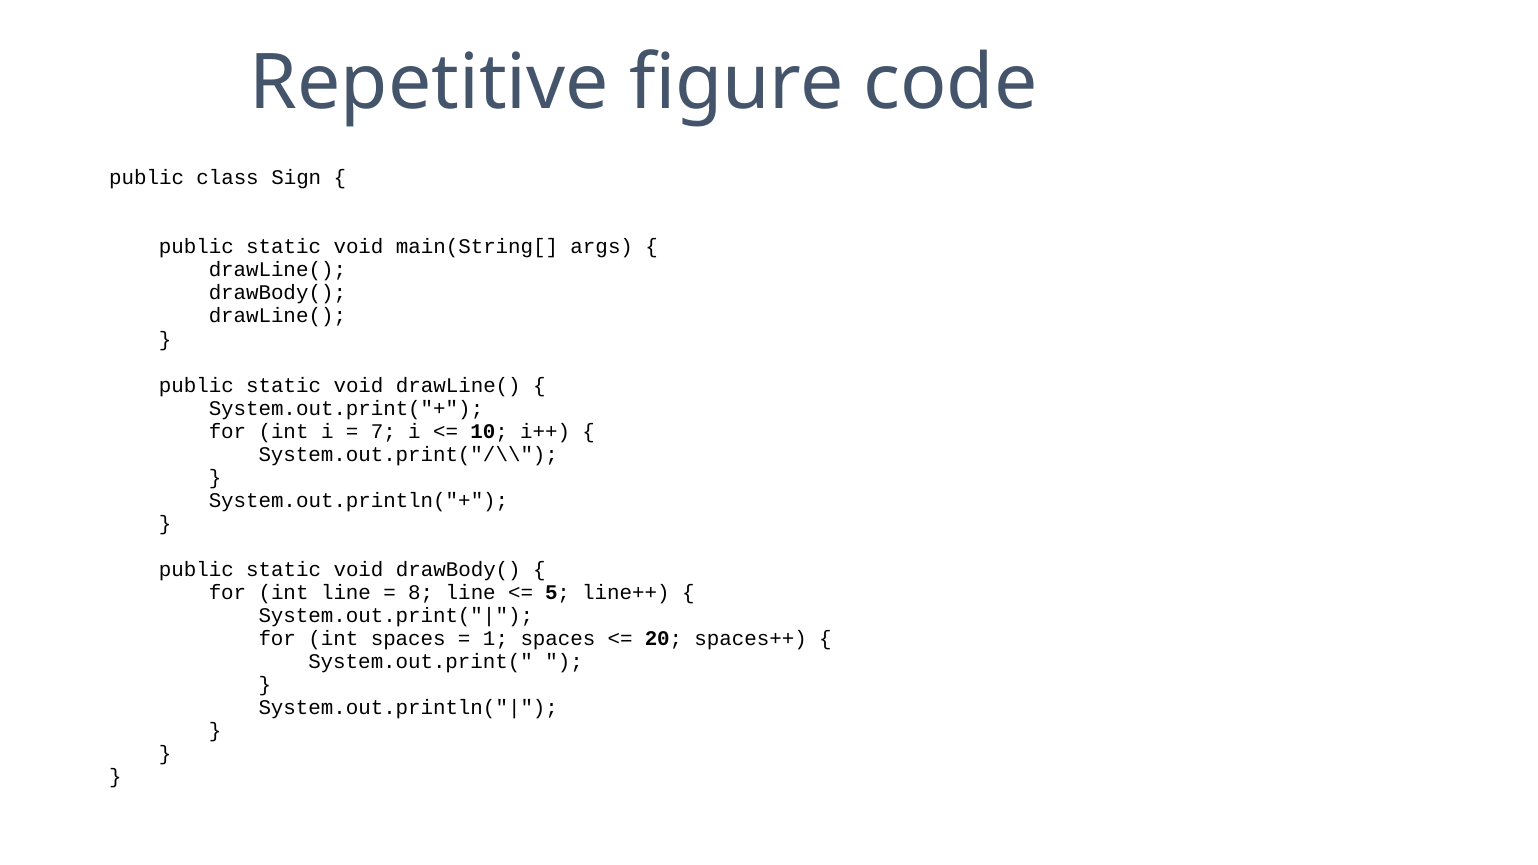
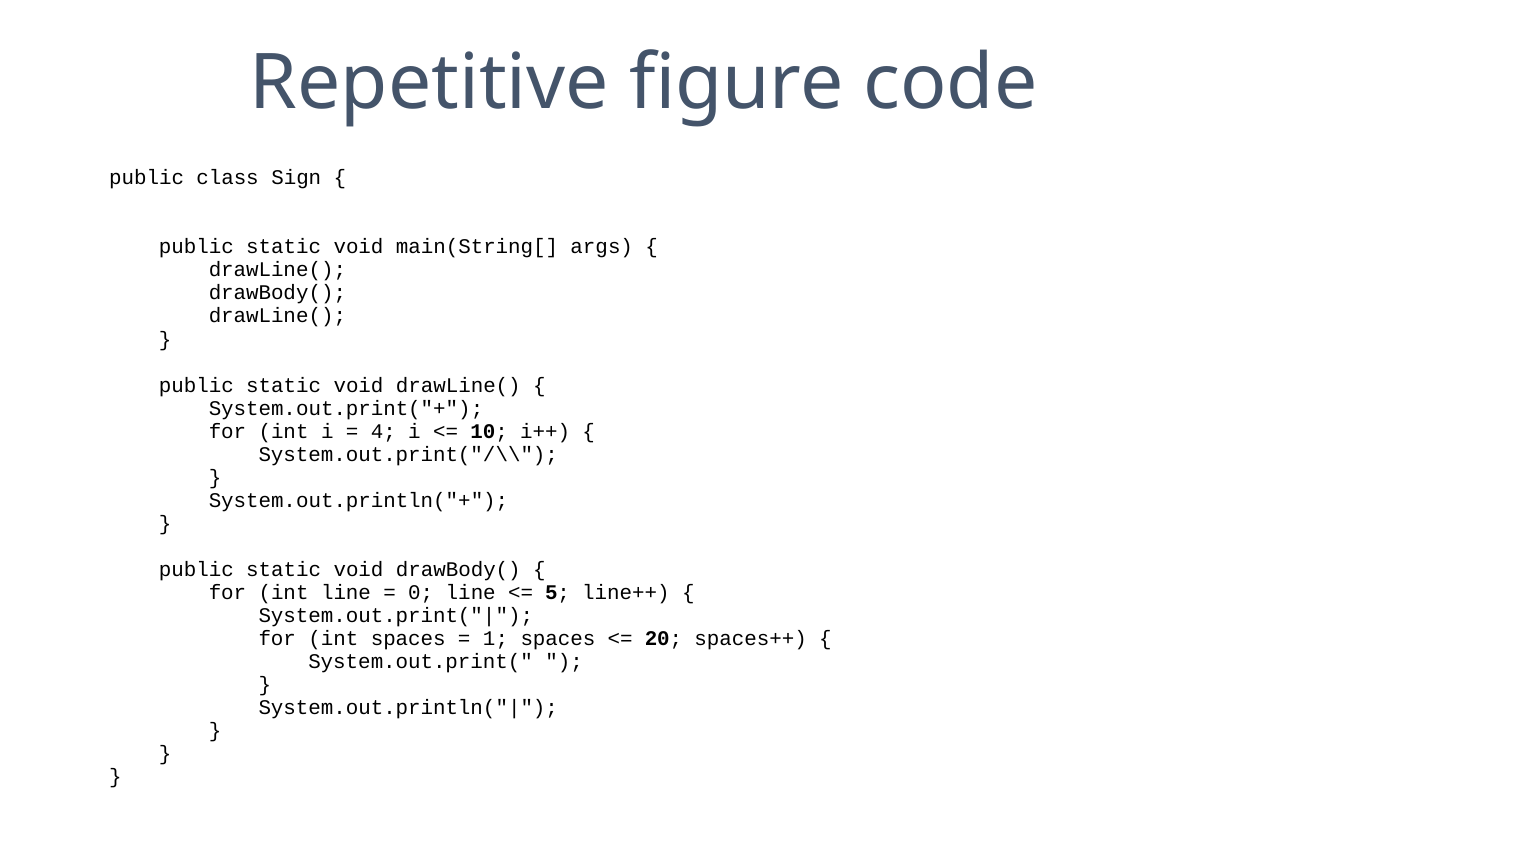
7: 7 -> 4
8: 8 -> 0
